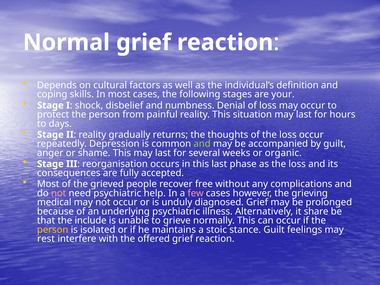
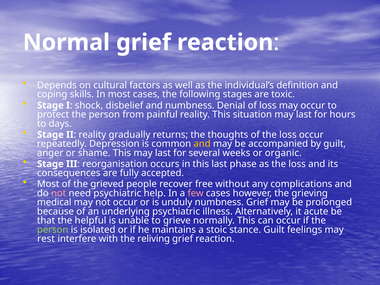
your: your -> toxic
and at (202, 144) colour: light green -> yellow
unduly diagnosed: diagnosed -> numbness
share: share -> acute
include: include -> helpful
person at (53, 230) colour: yellow -> light green
offered: offered -> reliving
